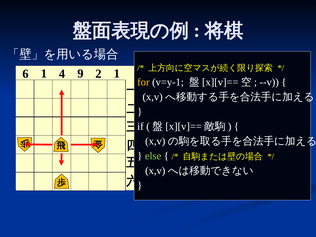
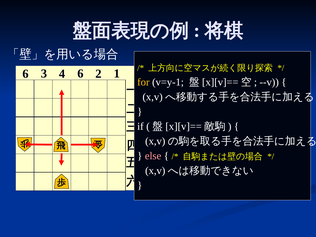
6 1: 1 -> 3
4 9: 9 -> 6
else colour: light green -> pink
